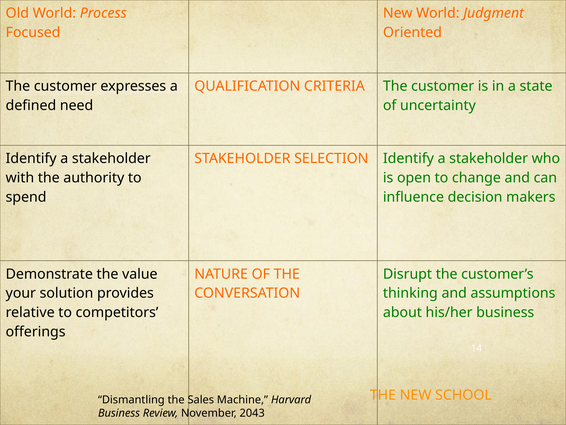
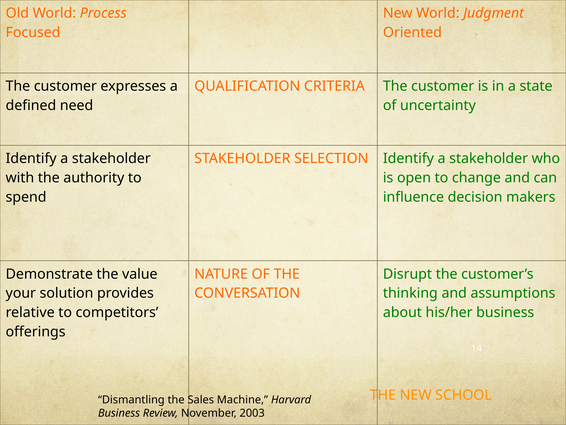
2043: 2043 -> 2003
